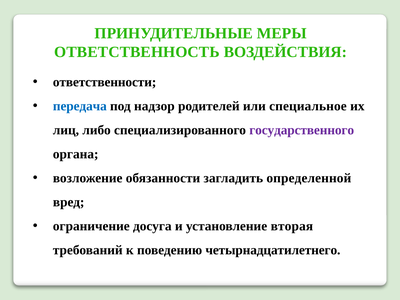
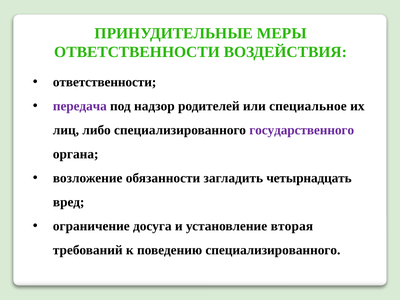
ОТВЕТСТВЕННОСТЬ at (137, 52): ОТВЕТСТВЕННОСТЬ -> ОТВЕТСТВЕННОСТИ
передача colour: blue -> purple
определенной: определенной -> четырнадцать
поведению четырнадцатилетнего: четырнадцатилетнего -> специализированного
